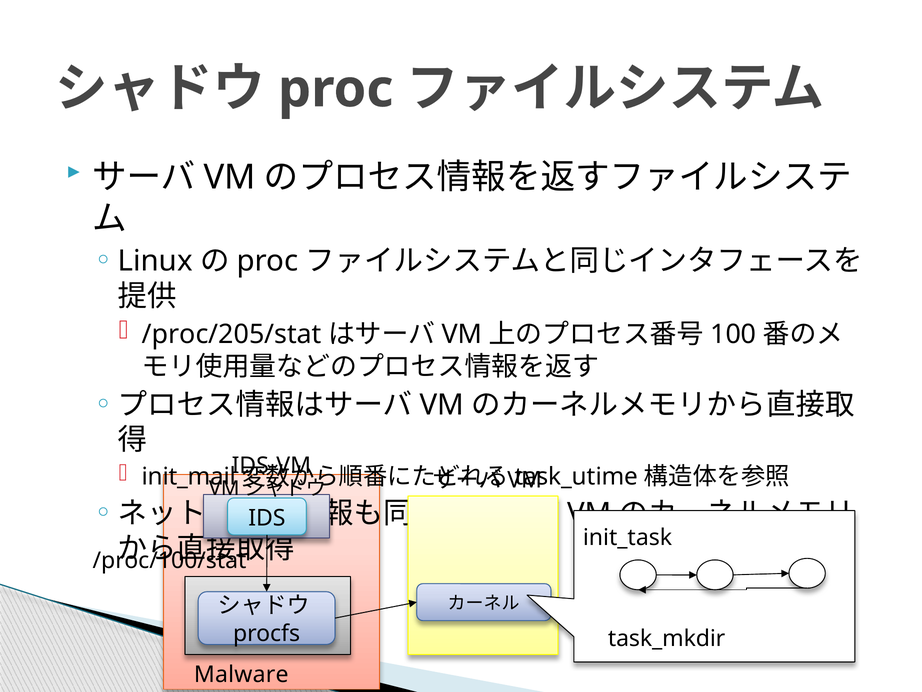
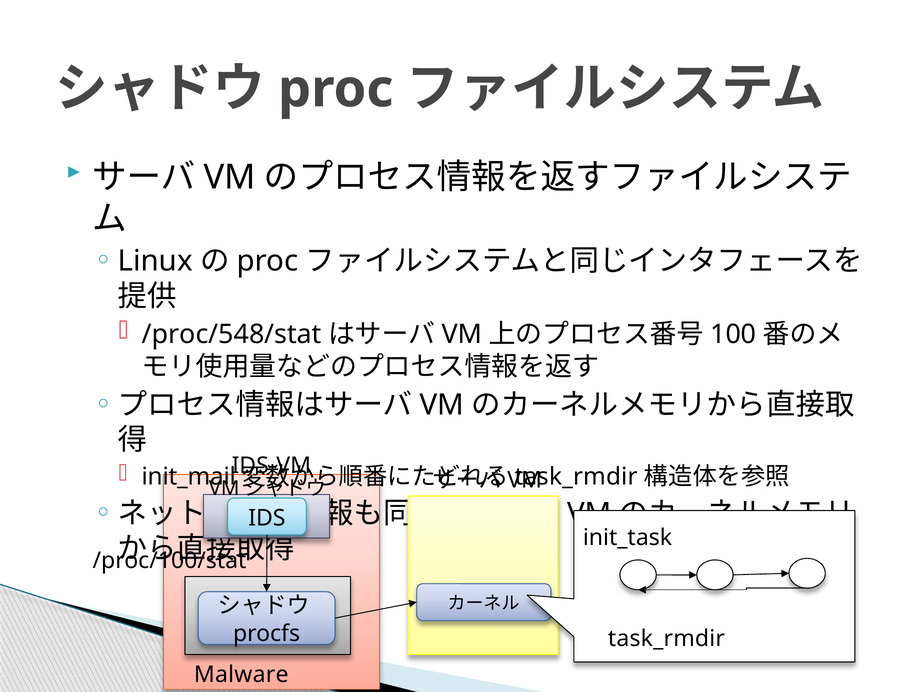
/proc/205/stat: /proc/205/stat -> /proc/548/stat
task_utime at (576, 476): task_utime -> task_rmdir
task_mkdir at (667, 638): task_mkdir -> task_rmdir
